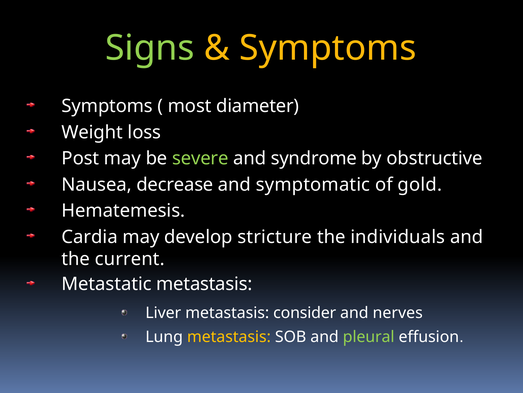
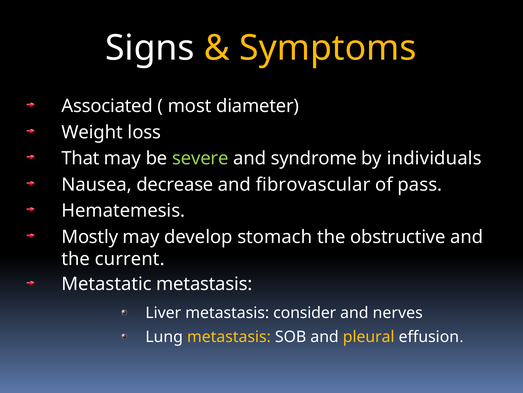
Signs colour: light green -> white
Symptoms at (107, 106): Symptoms -> Associated
Post: Post -> That
obstructive: obstructive -> individuals
symptomatic: symptomatic -> fibrovascular
gold: gold -> pass
Cardia: Cardia -> Mostly
stricture: stricture -> stomach
individuals: individuals -> obstructive
pleural colour: light green -> yellow
